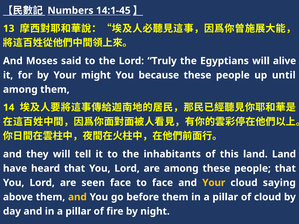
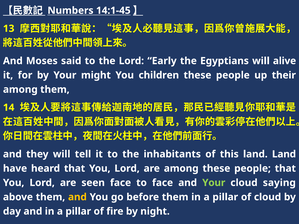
Truly: Truly -> Early
because: because -> children
until: until -> their
Your at (214, 183) colour: yellow -> light green
